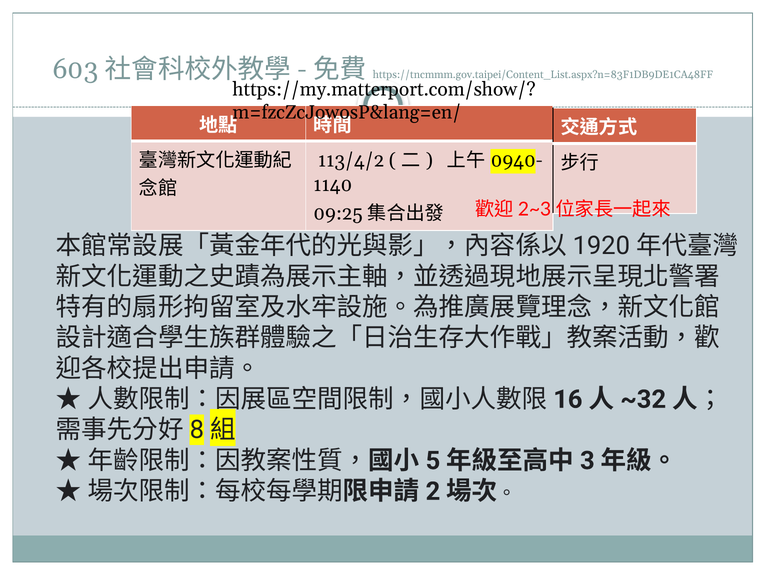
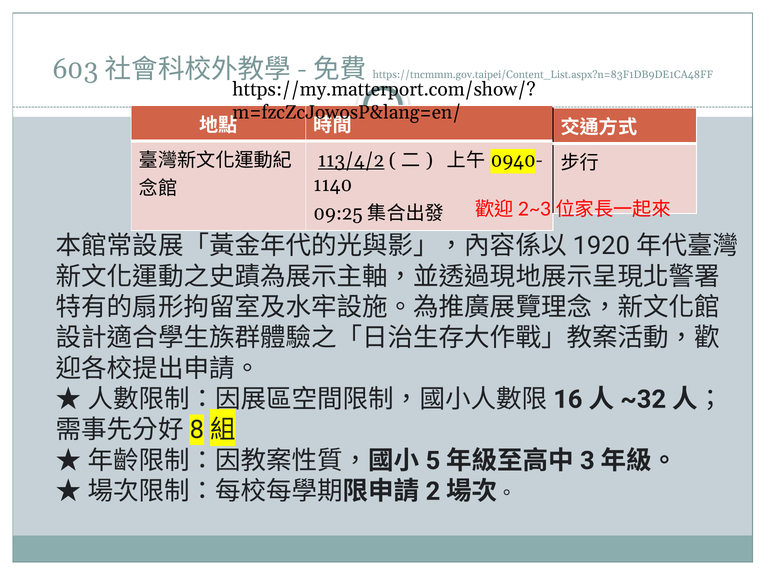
113/4/2 underline: none -> present
